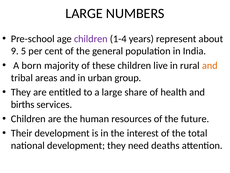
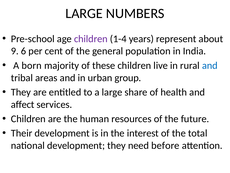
5: 5 -> 6
and at (210, 65) colour: orange -> blue
births: births -> affect
deaths: deaths -> before
